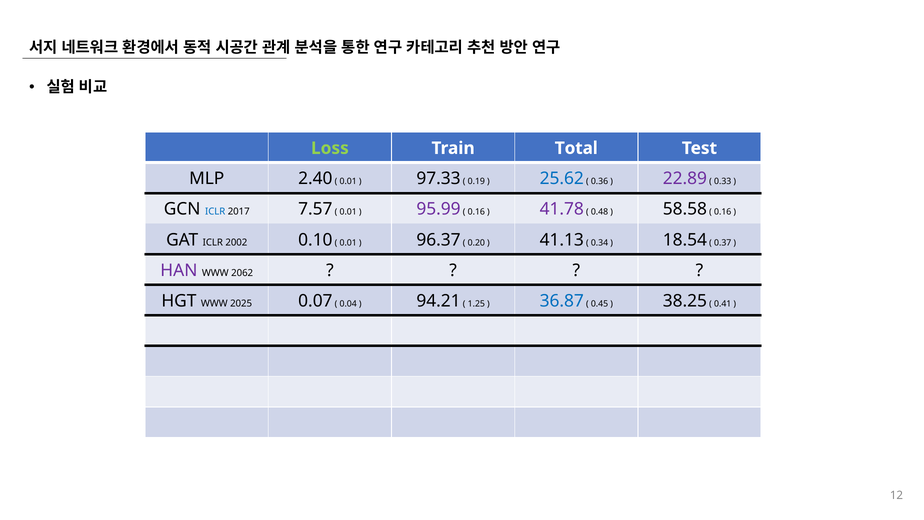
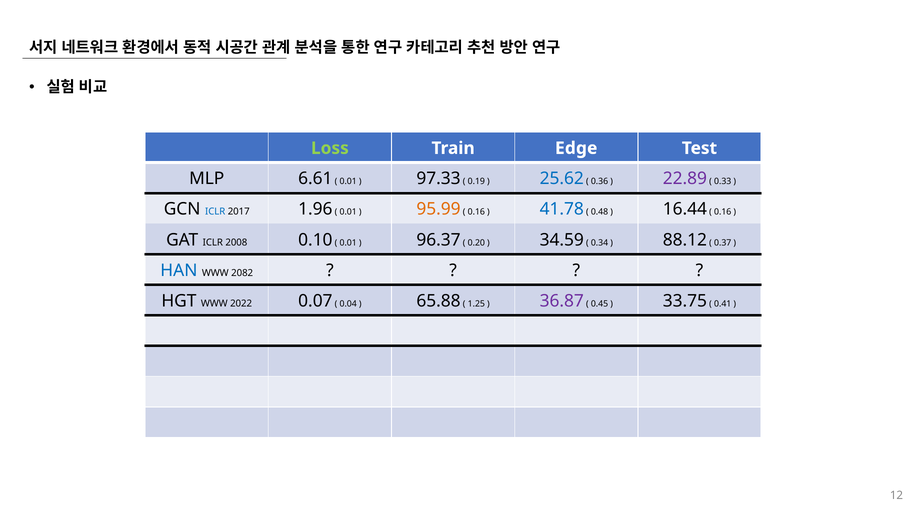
Total: Total -> Edge
2.40: 2.40 -> 6.61
7.57: 7.57 -> 1.96
95.99 colour: purple -> orange
41.78 colour: purple -> blue
58.58: 58.58 -> 16.44
2002: 2002 -> 2008
41.13: 41.13 -> 34.59
18.54: 18.54 -> 88.12
HAN colour: purple -> blue
2062: 2062 -> 2082
2025: 2025 -> 2022
94.21: 94.21 -> 65.88
36.87 colour: blue -> purple
38.25: 38.25 -> 33.75
